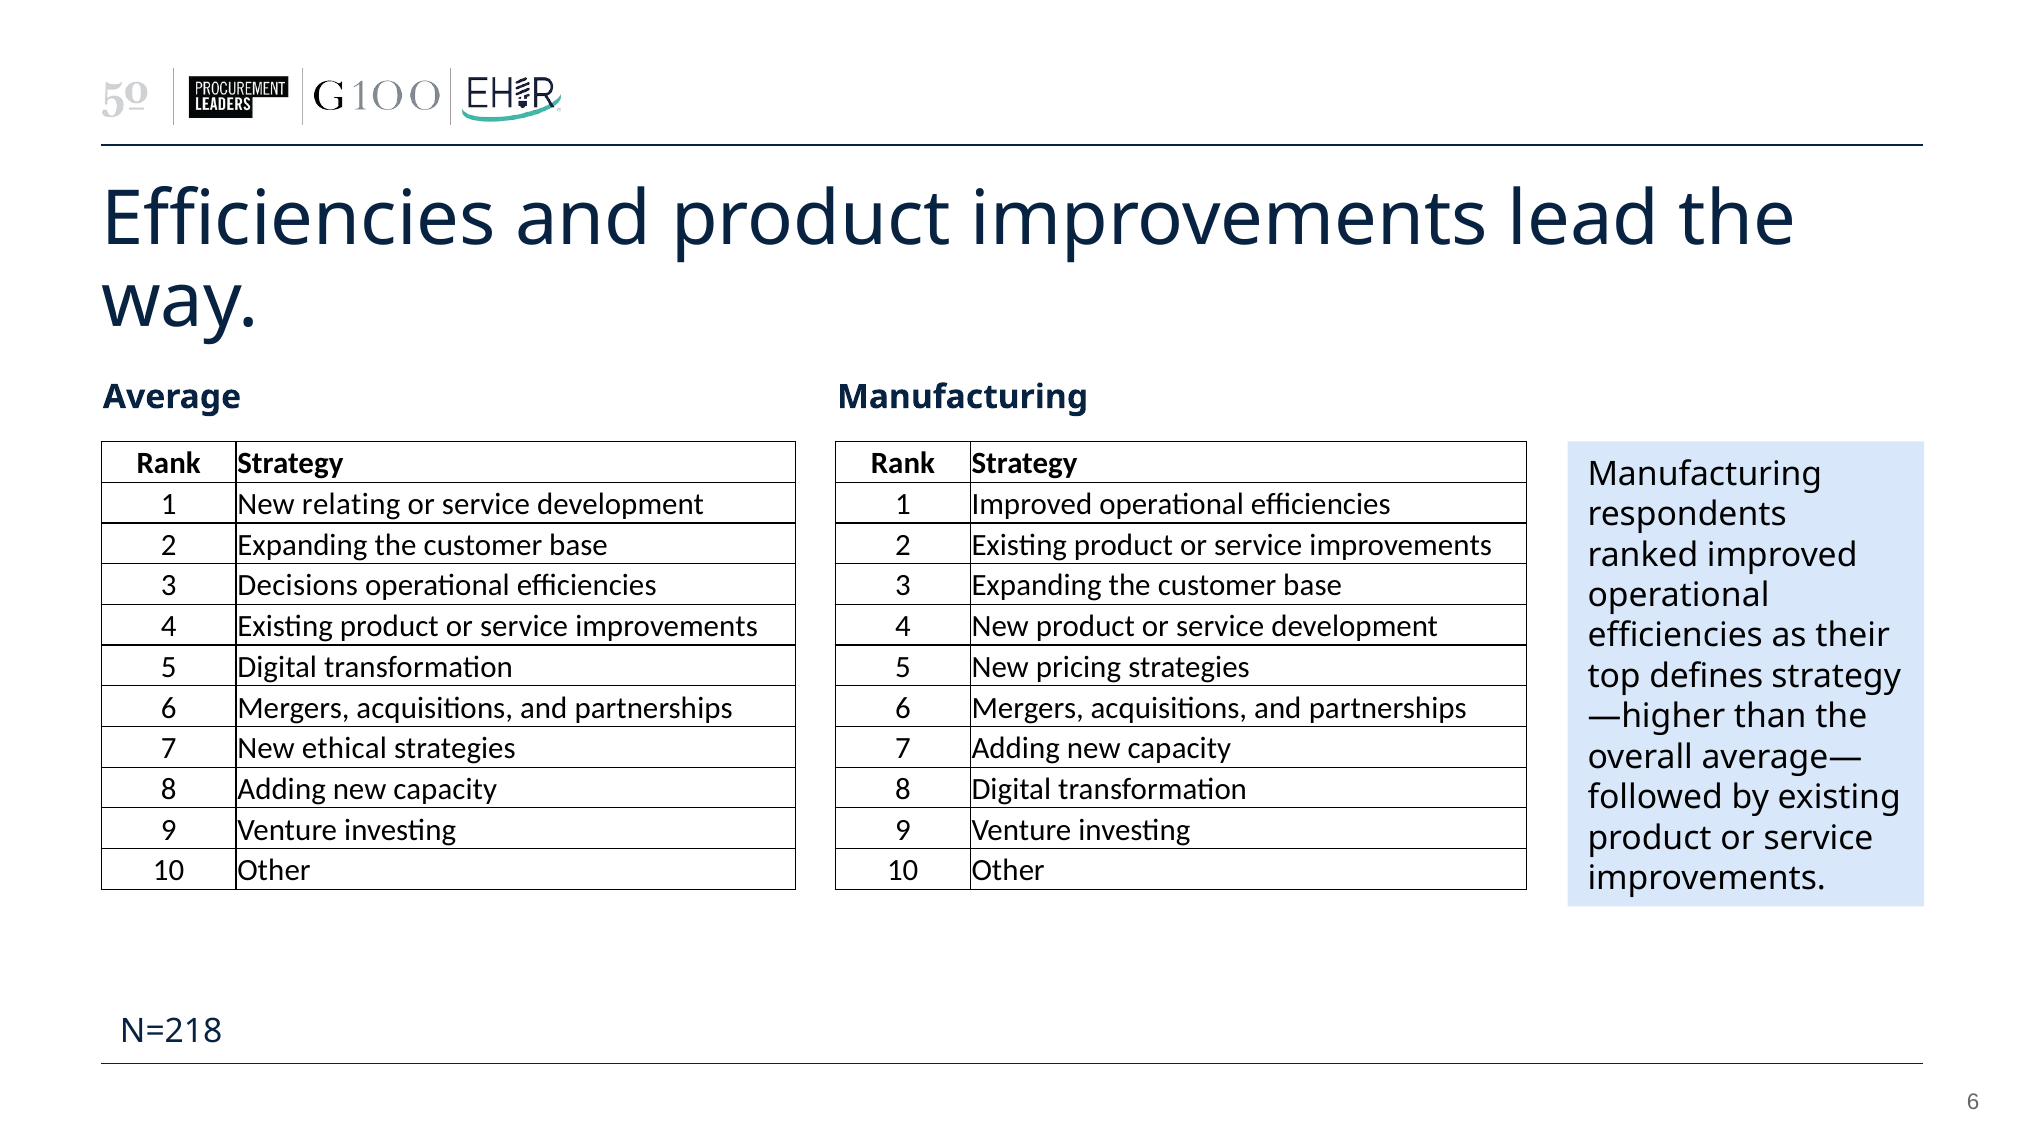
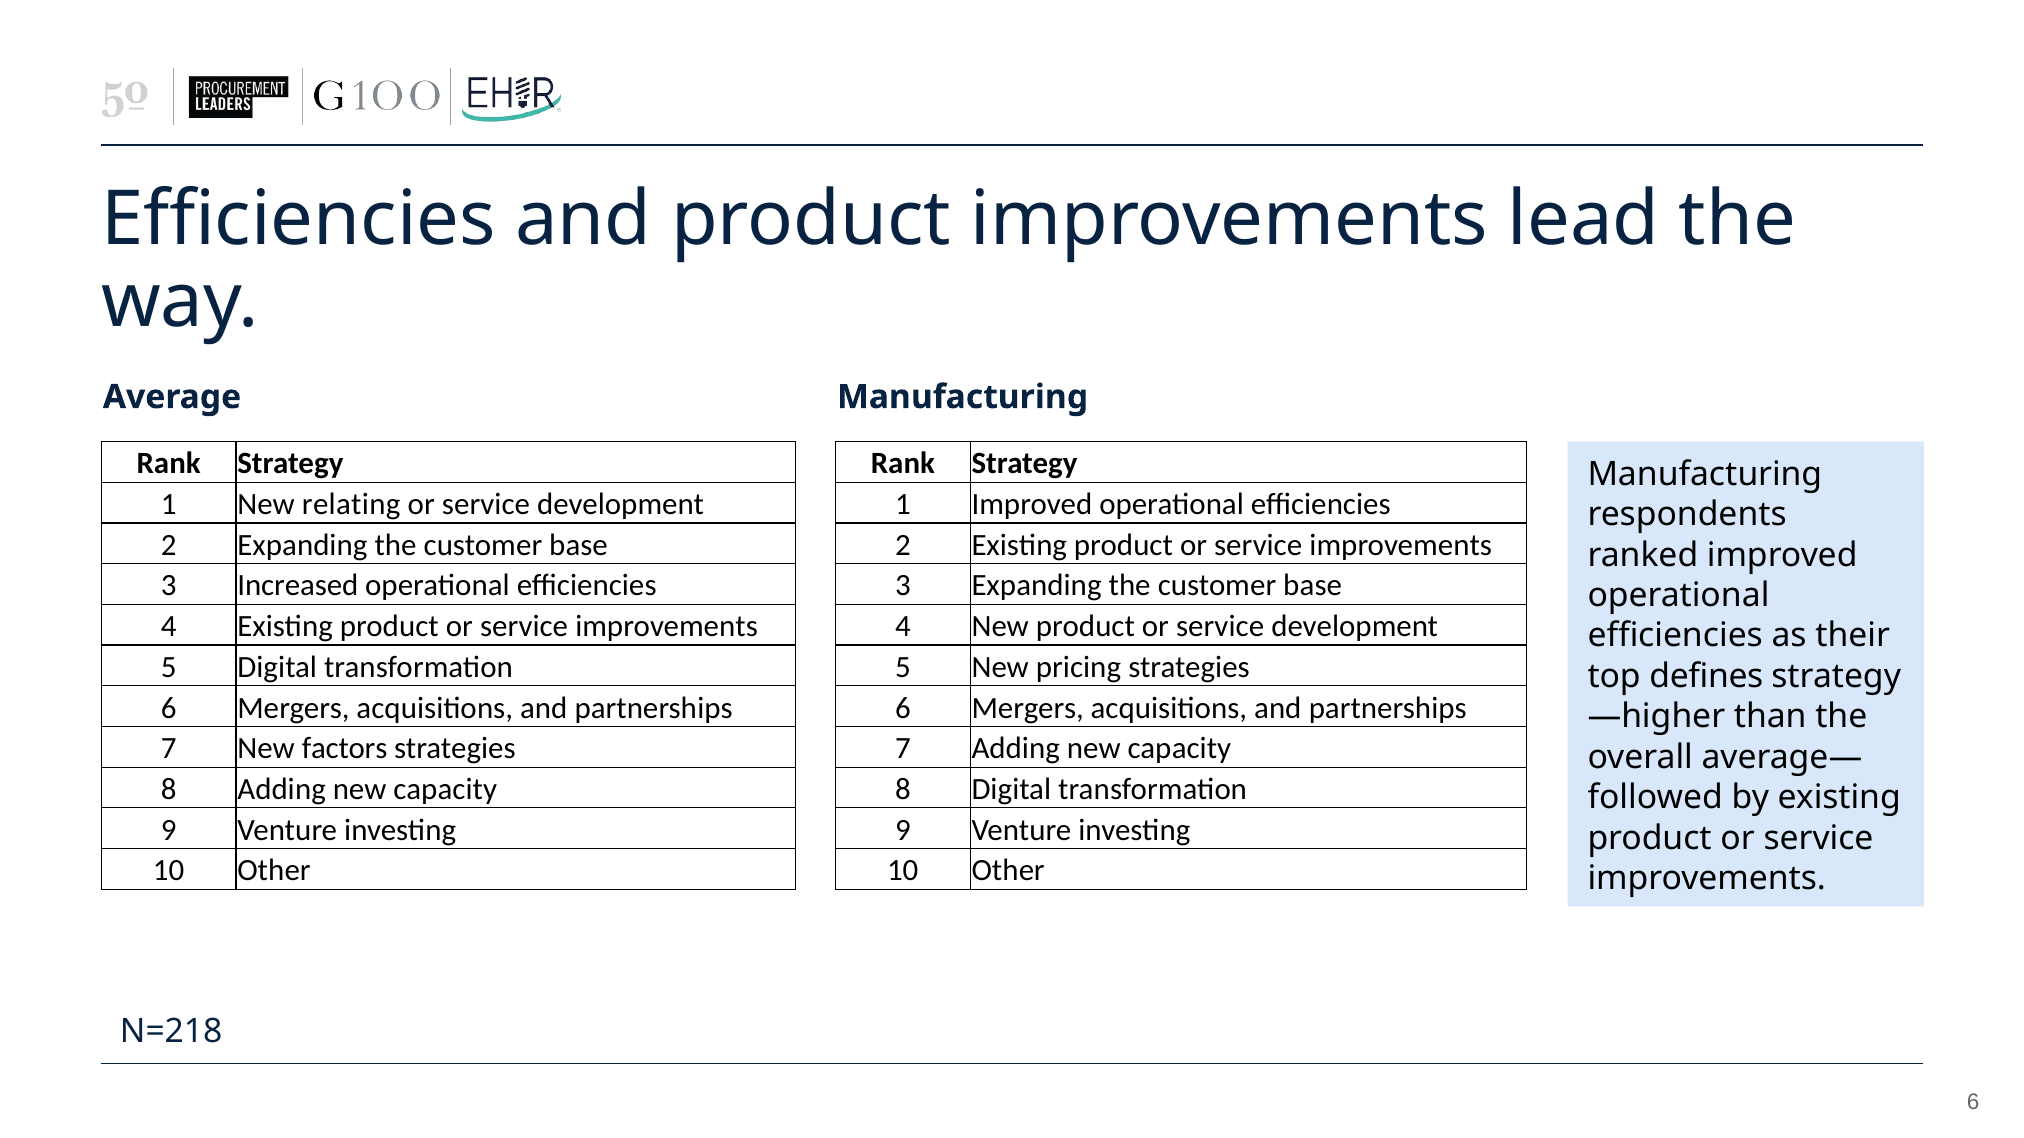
Decisions: Decisions -> Increased
ethical: ethical -> factors
